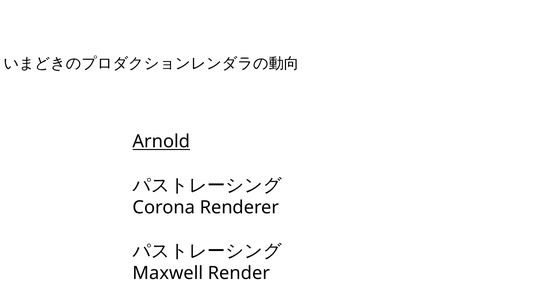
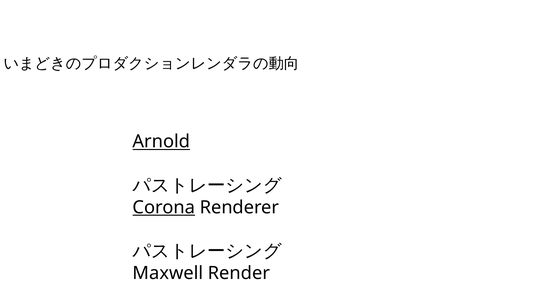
Corona underline: none -> present
